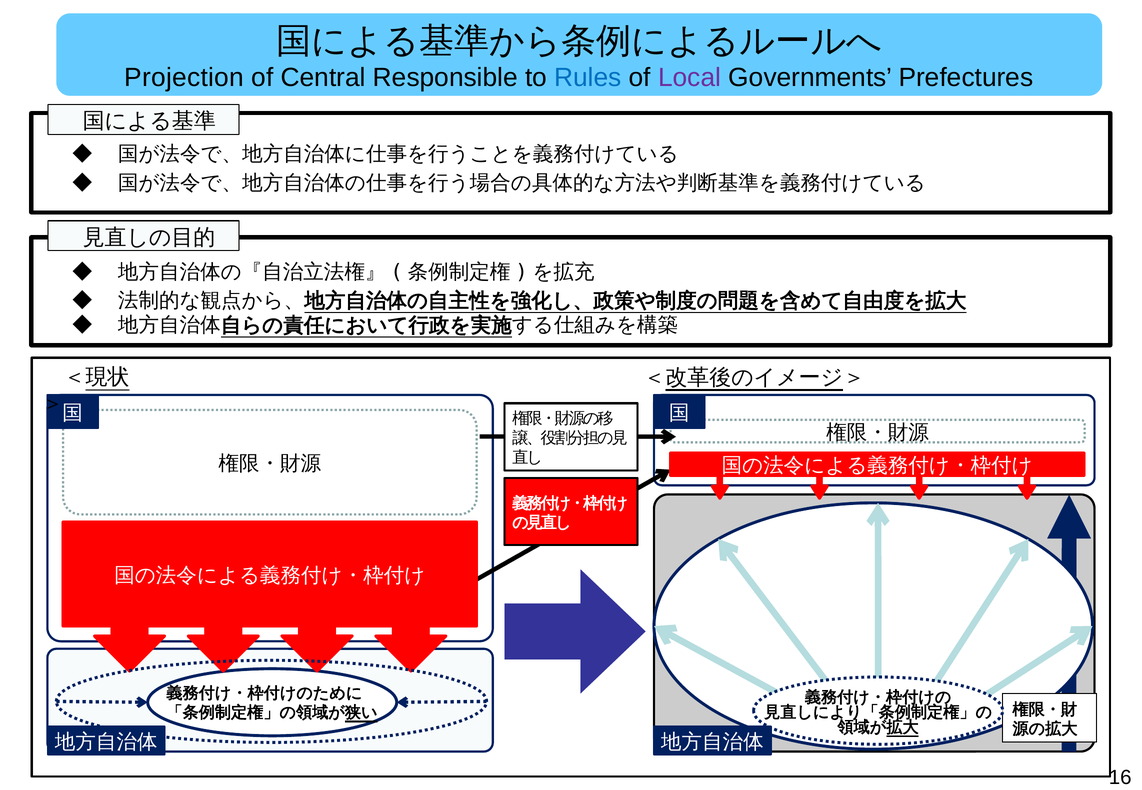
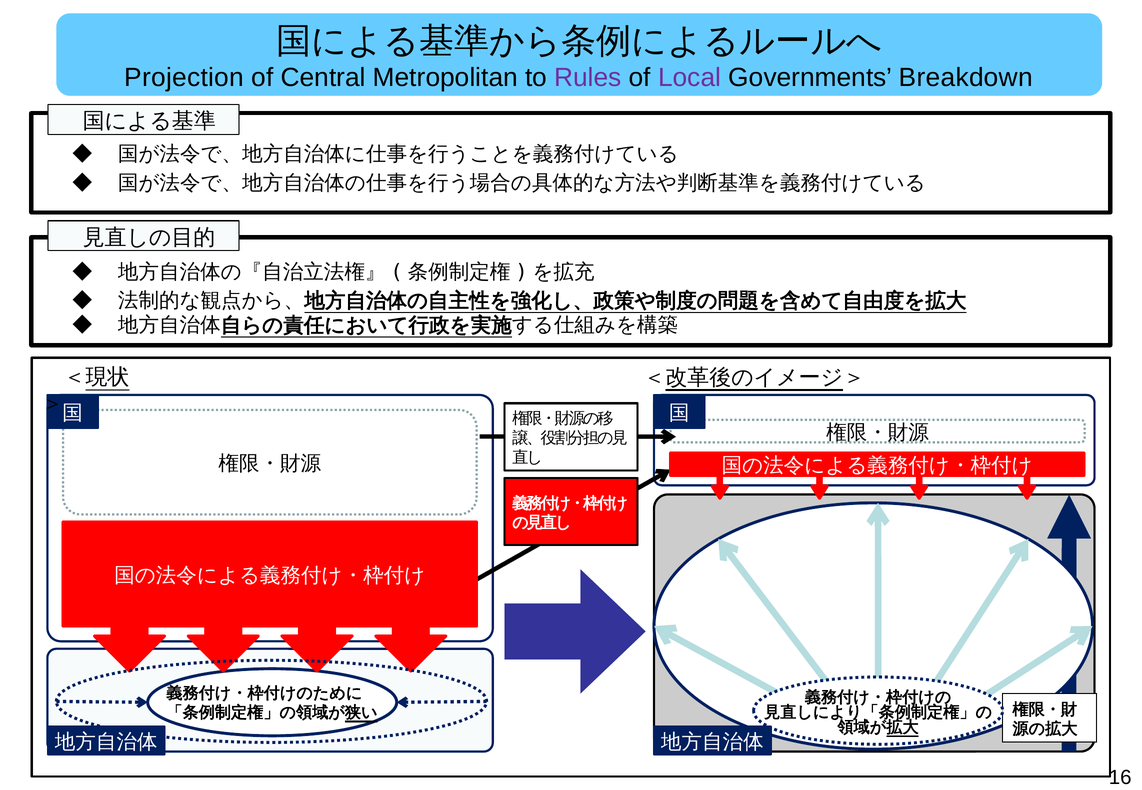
Responsible: Responsible -> Metropolitan
Rules colour: blue -> purple
Prefectures: Prefectures -> Breakdown
